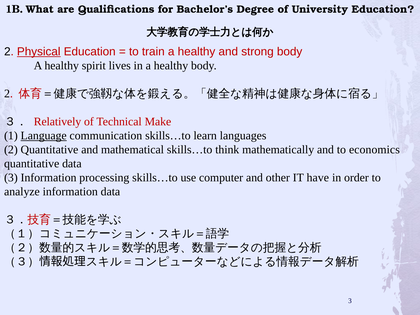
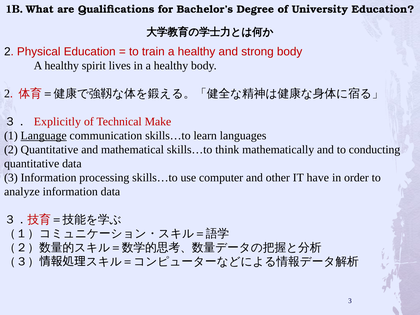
Physical underline: present -> none
Relatively: Relatively -> Explicitly
economics: economics -> conducting
